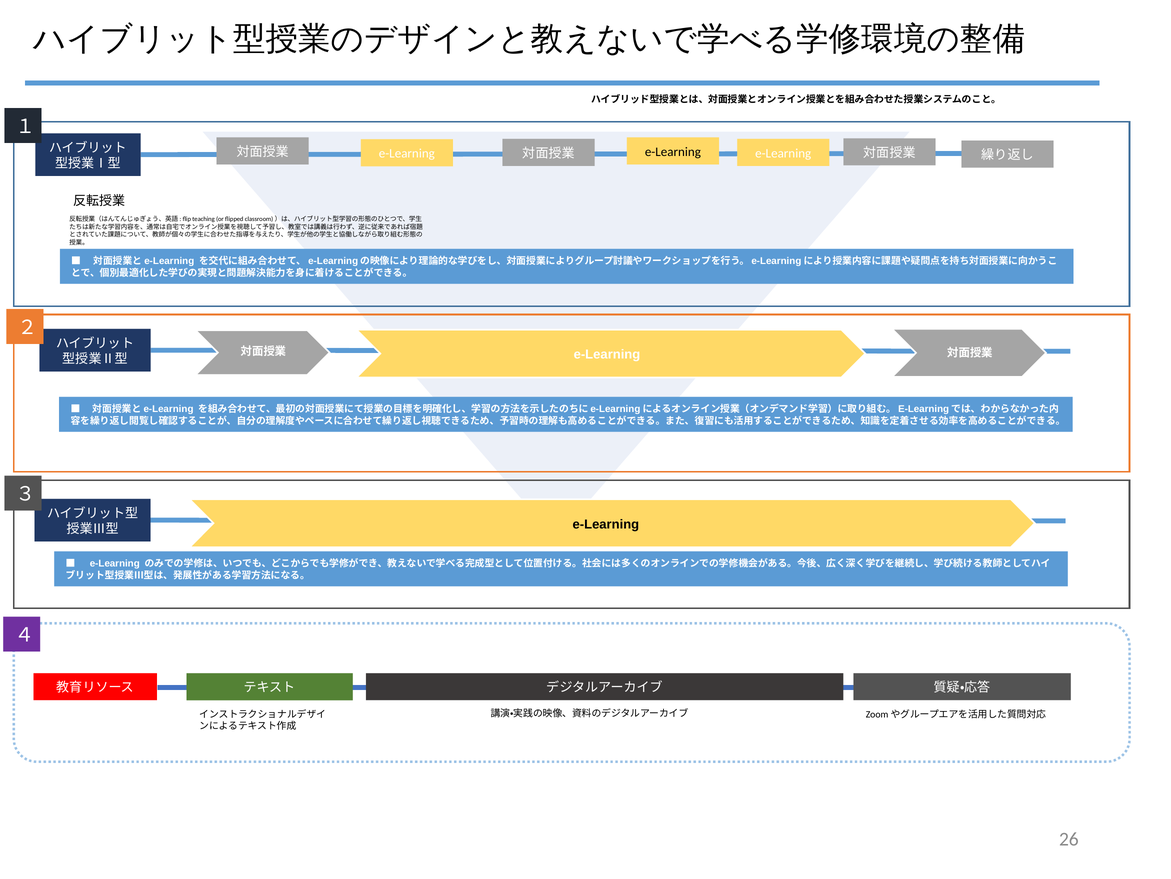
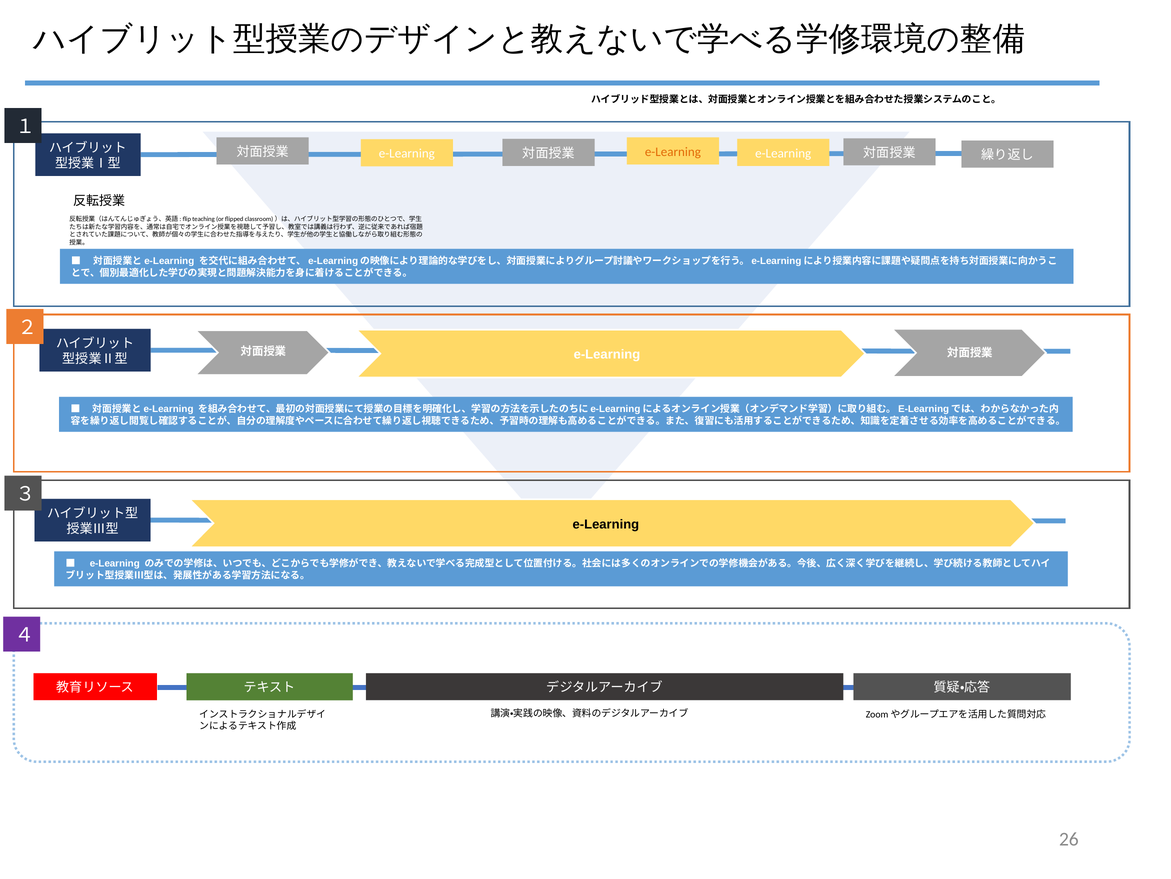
e-Learning at (673, 152) colour: black -> orange
